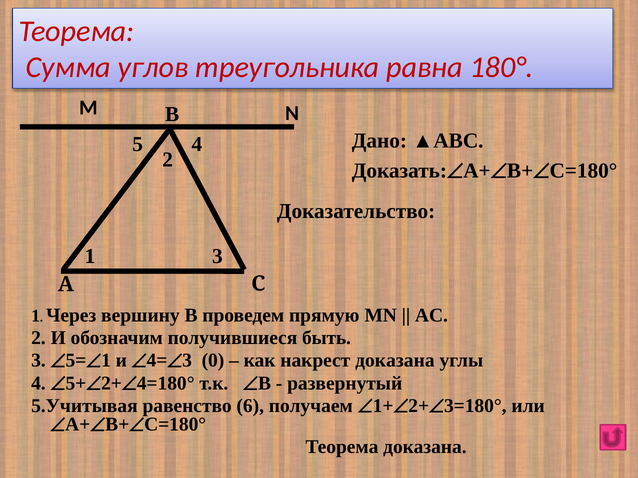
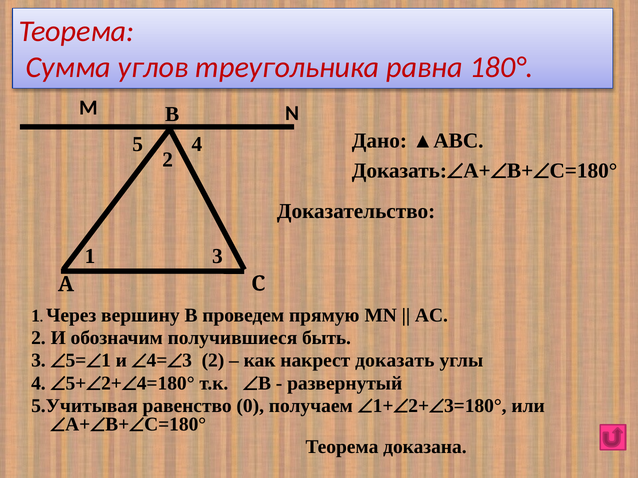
3 0: 0 -> 2
накрест доказана: доказана -> доказать
6: 6 -> 0
